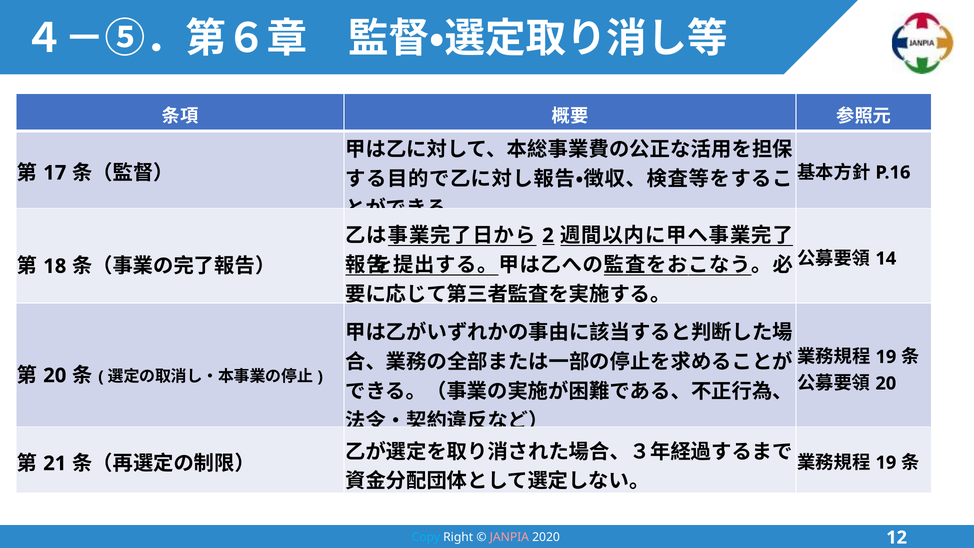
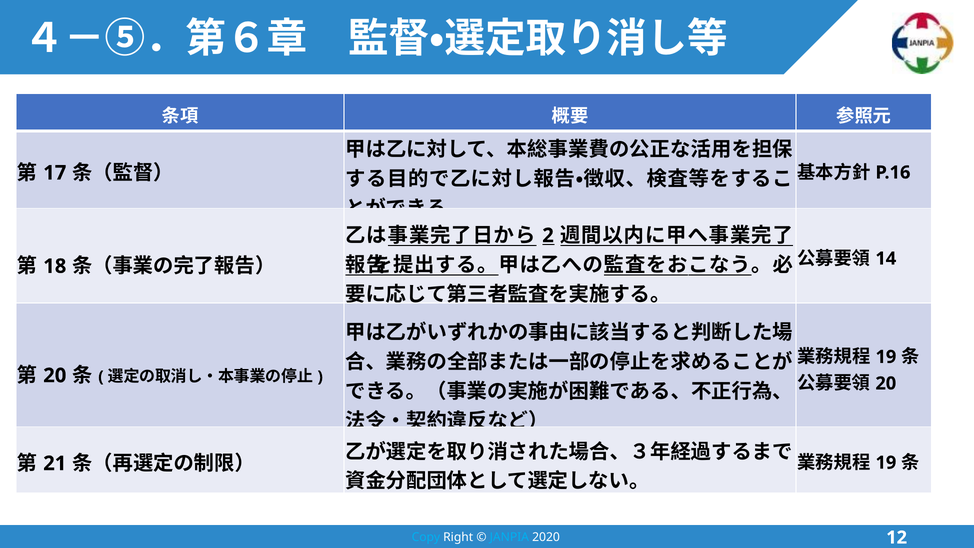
JANPIA colour: pink -> light blue
